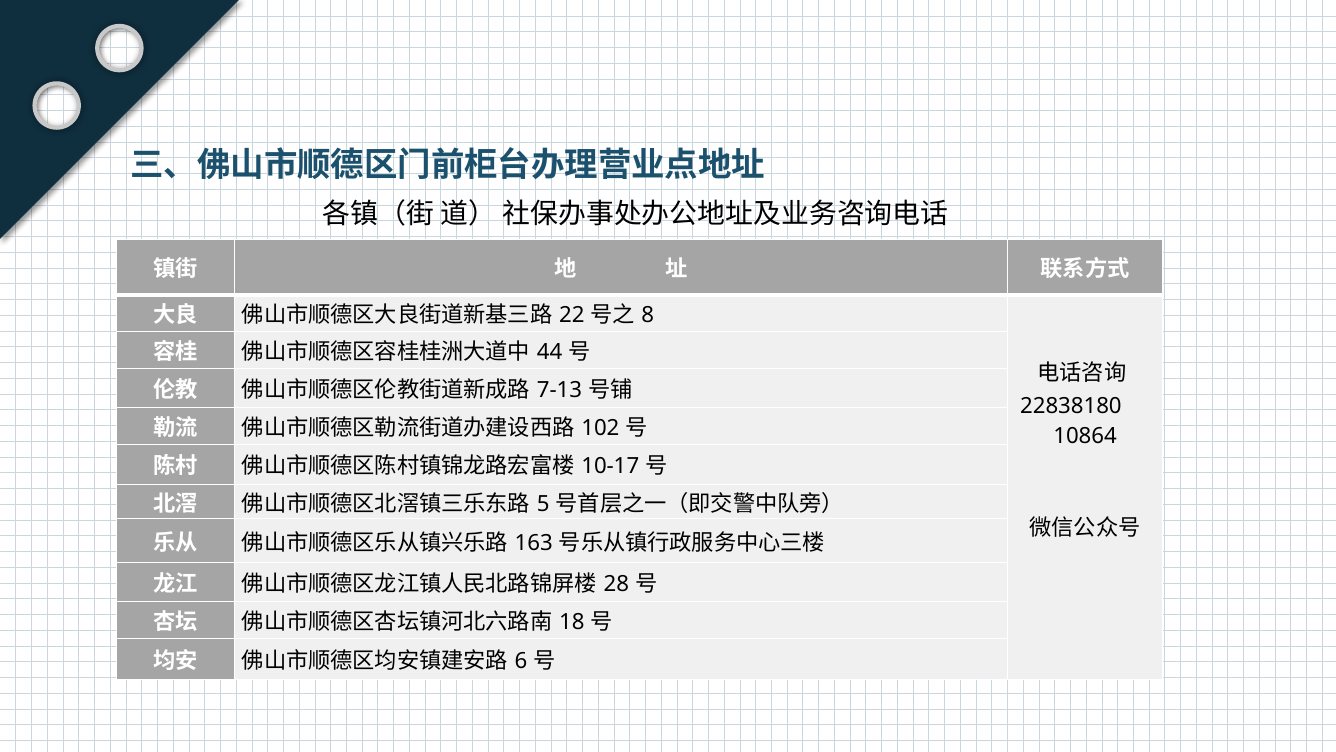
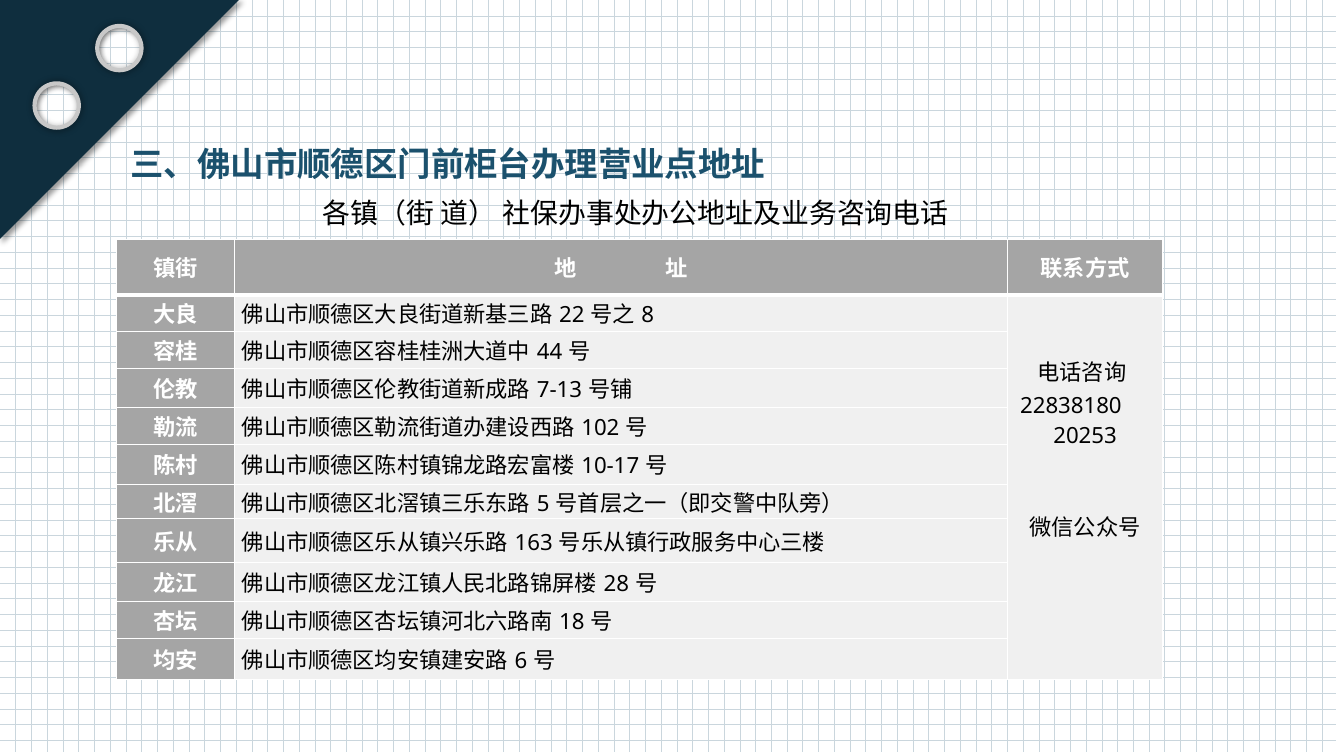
10864: 10864 -> 20253
